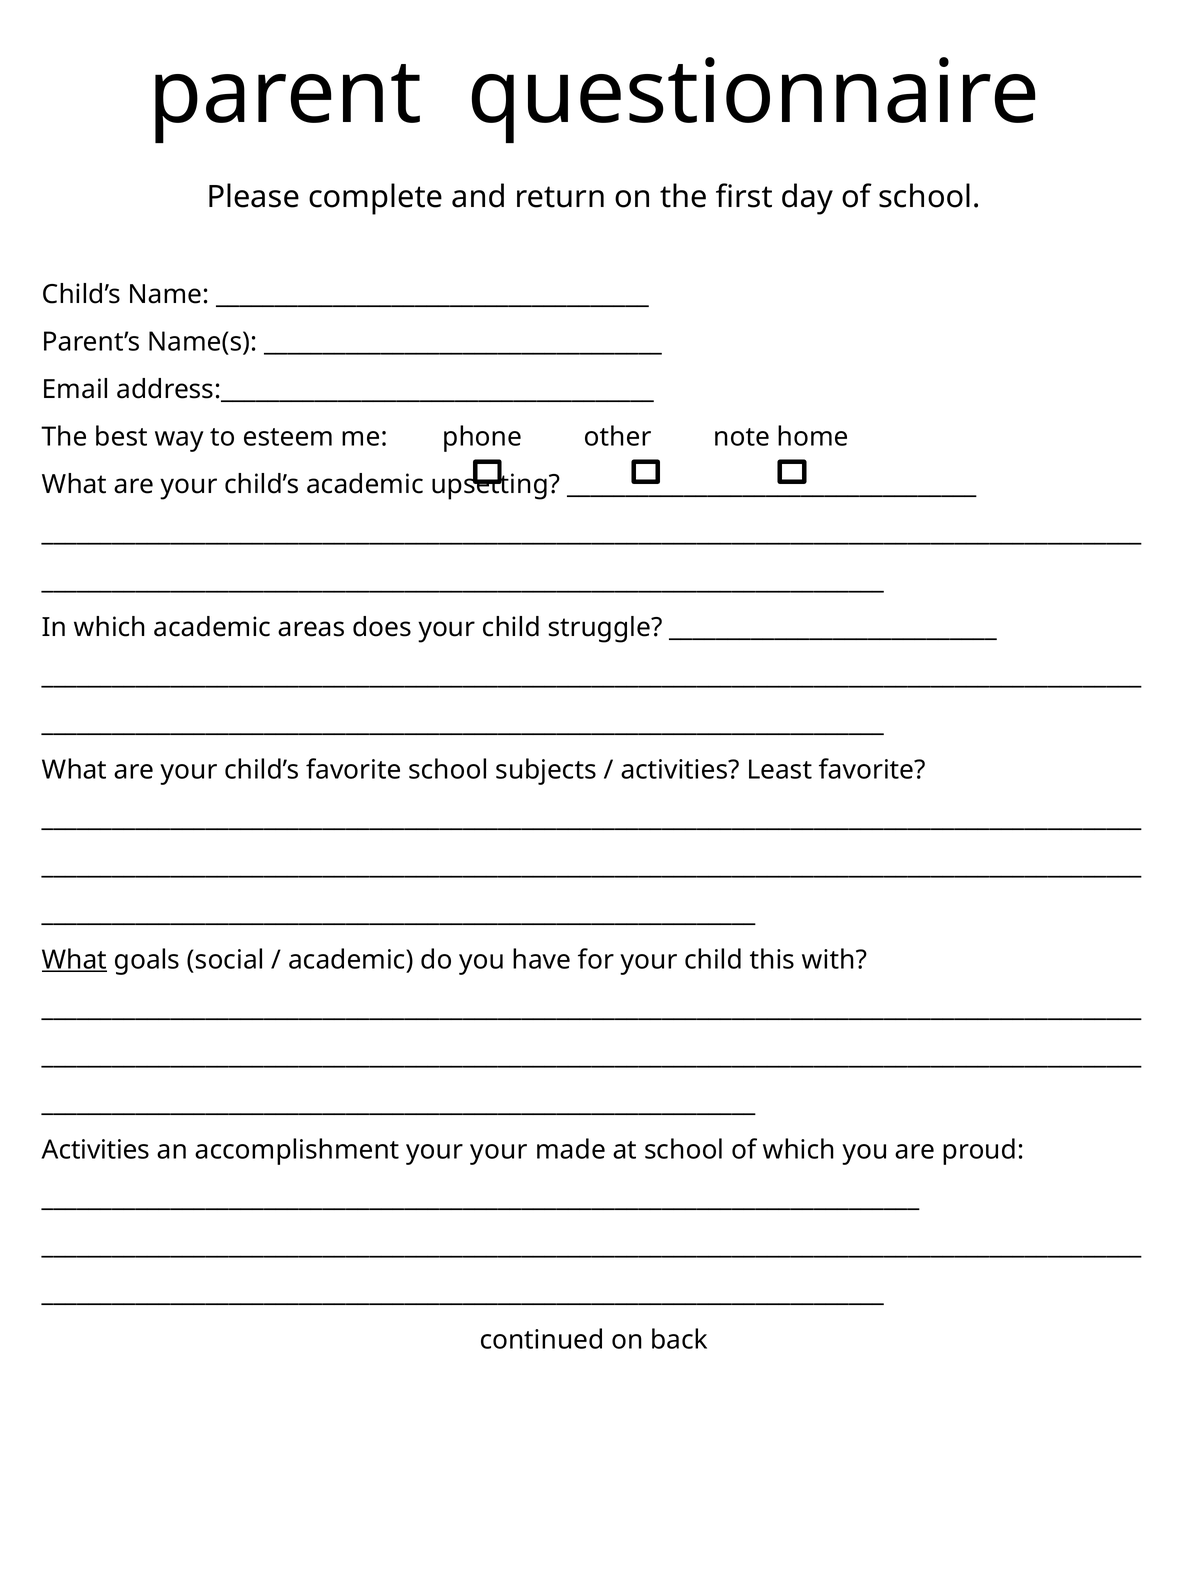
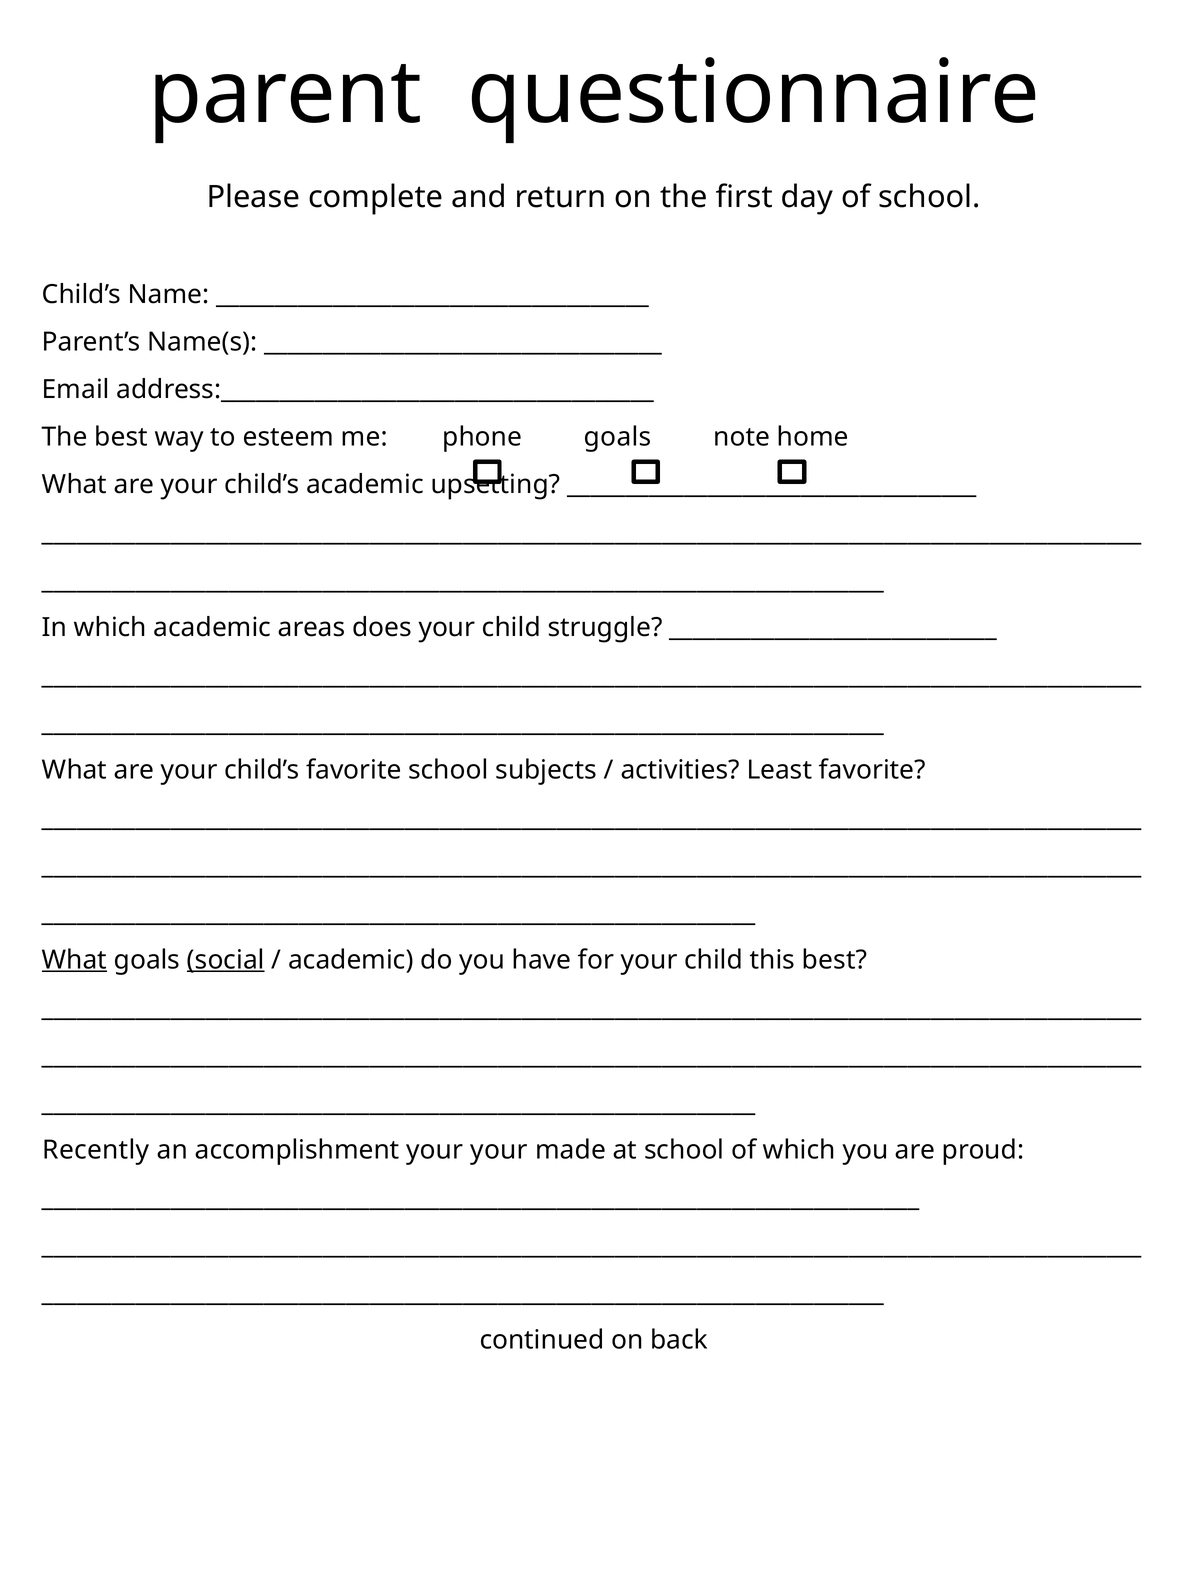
phone other: other -> goals
social underline: none -> present
this with: with -> best
Activities at (96, 1150): Activities -> Recently
